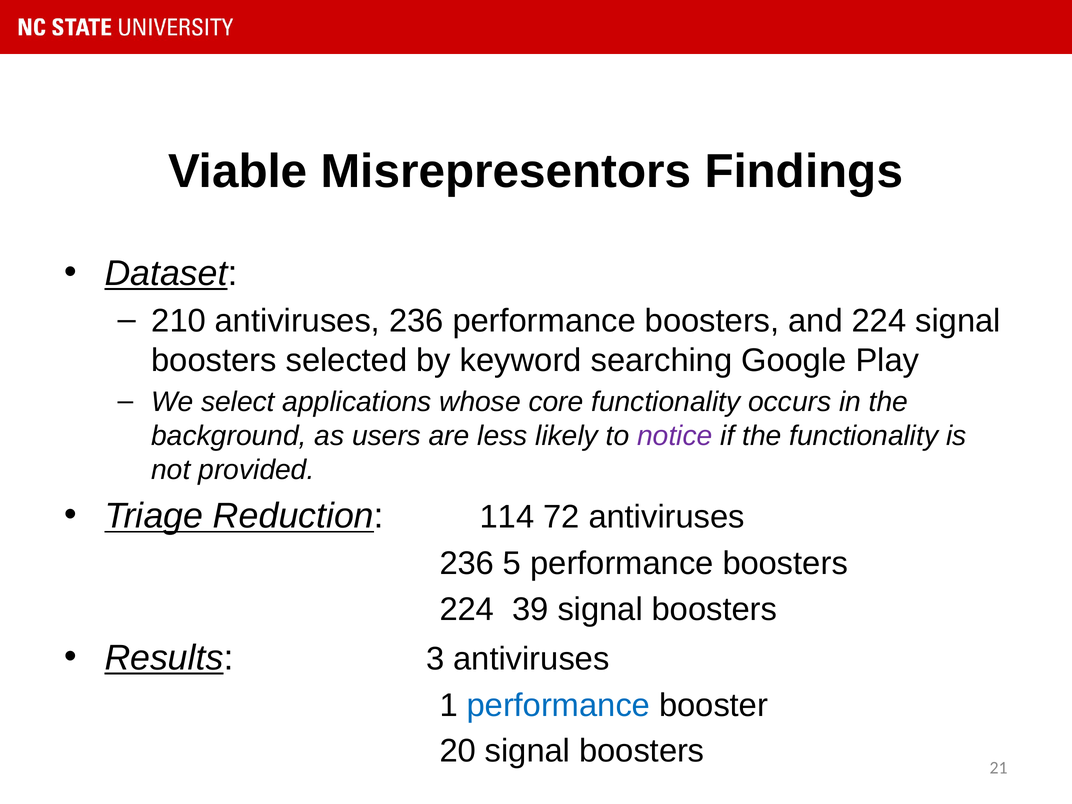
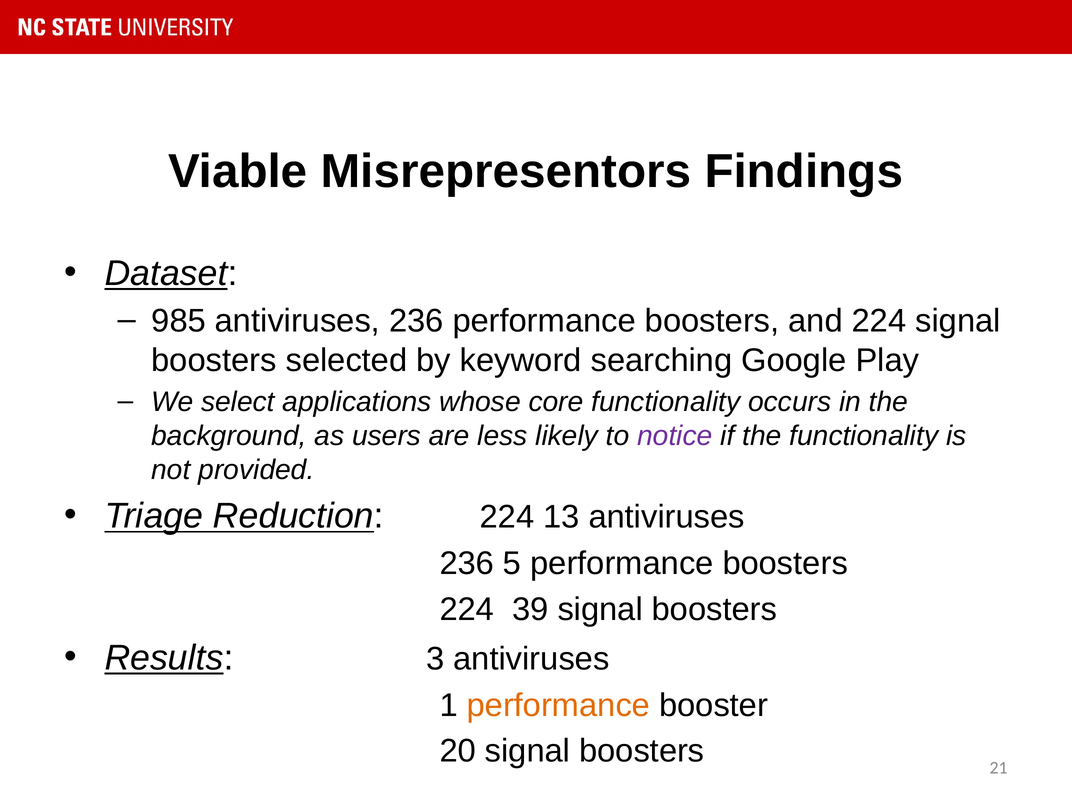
210: 210 -> 985
Reduction 114: 114 -> 224
72: 72 -> 13
performance at (558, 705) colour: blue -> orange
